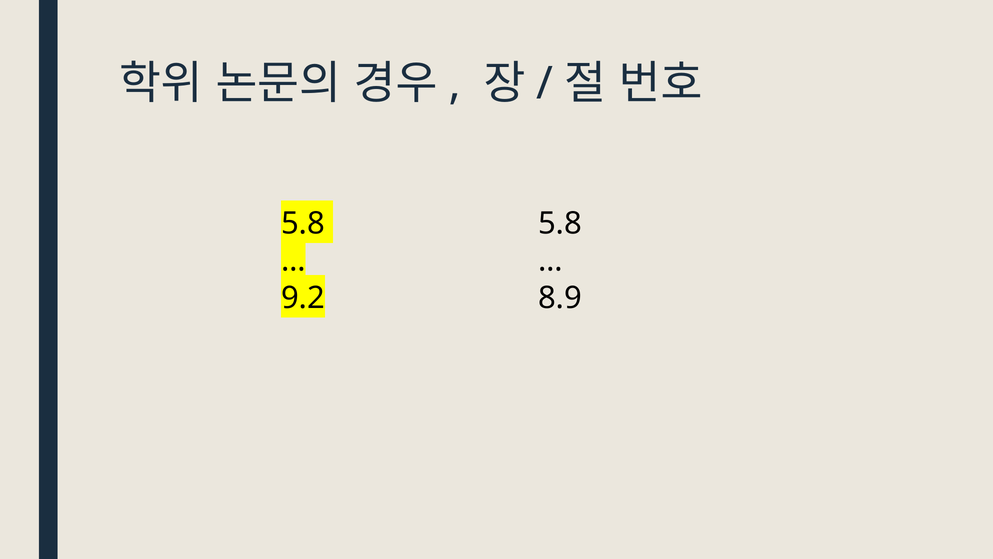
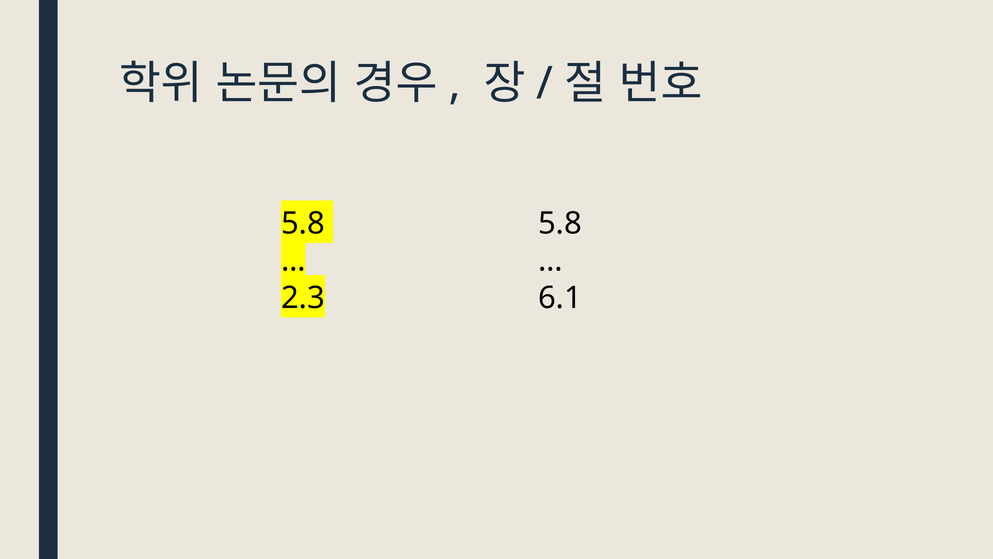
9.2: 9.2 -> 2.3
8.9: 8.9 -> 6.1
